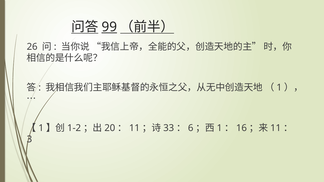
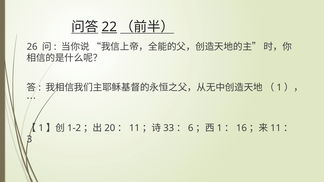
99: 99 -> 22
